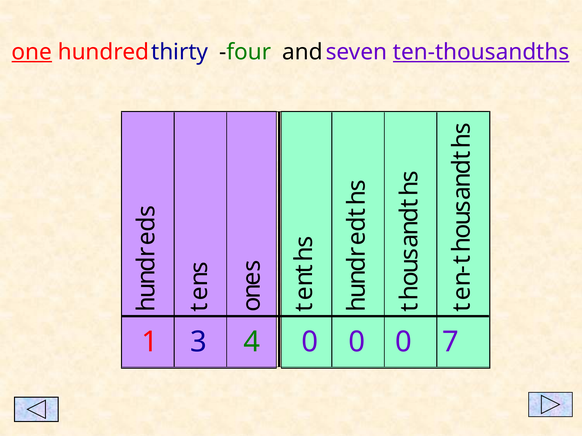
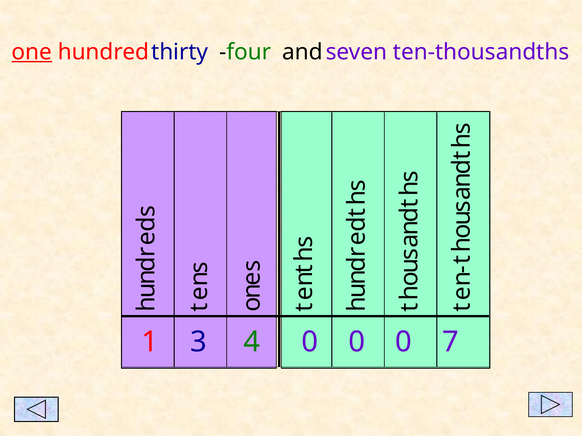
ten-thousandths underline: present -> none
